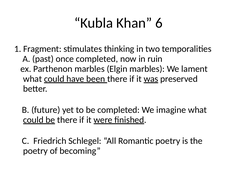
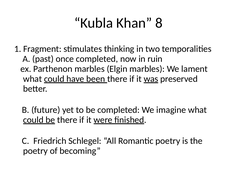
6: 6 -> 8
